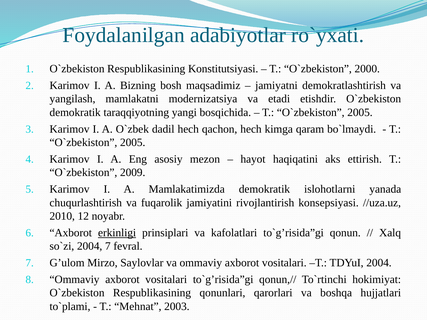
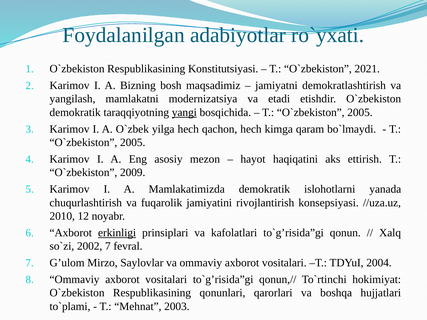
2000: 2000 -> 2021
yangi underline: none -> present
dadil: dadil -> yilga
2004 at (90, 246): 2004 -> 2002
